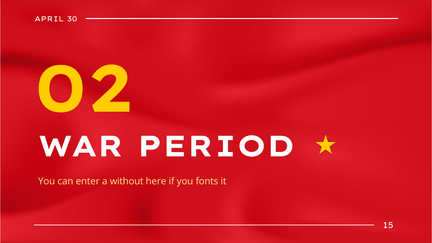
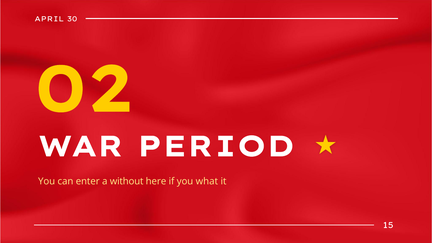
fonts: fonts -> what
